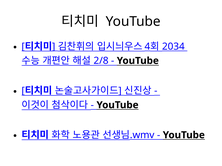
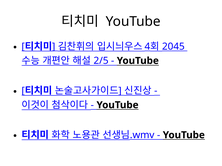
2034: 2034 -> 2045
2/8: 2/8 -> 2/5
